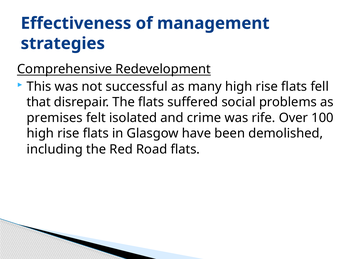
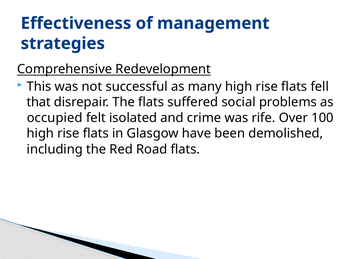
premises: premises -> occupied
